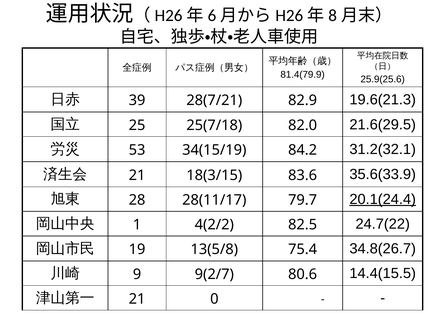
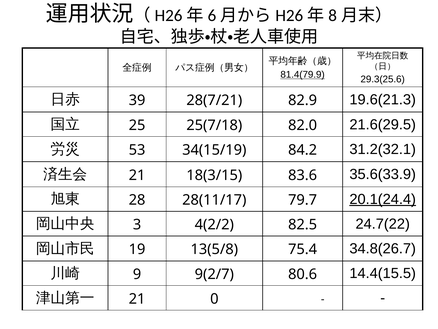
81.4(79.9 underline: none -> present
25.9(25.6: 25.9(25.6 -> 29.3(25.6
1: 1 -> 3
